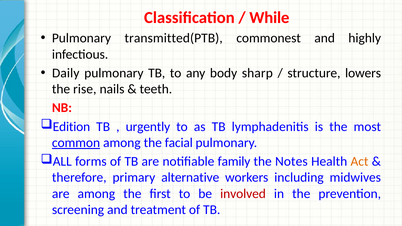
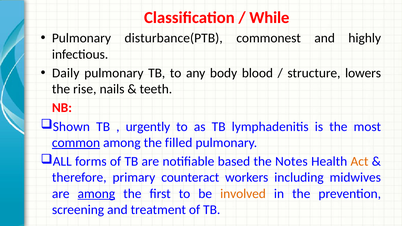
transmitted(PTB: transmitted(PTB -> disturbance(PTB
sharp: sharp -> blood
Edition: Edition -> Shown
facial: facial -> filled
family: family -> based
alternative: alternative -> counteract
among at (96, 194) underline: none -> present
involved colour: red -> orange
